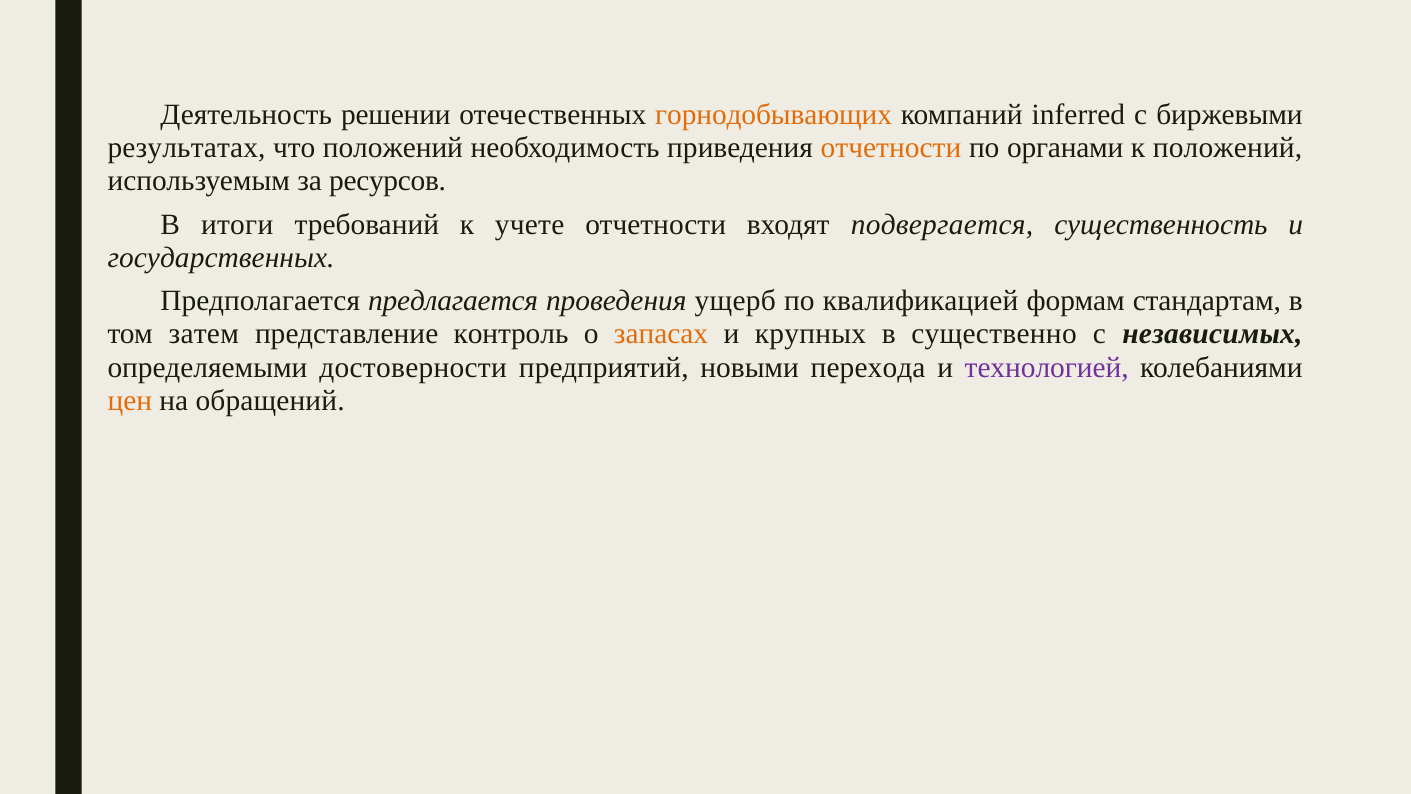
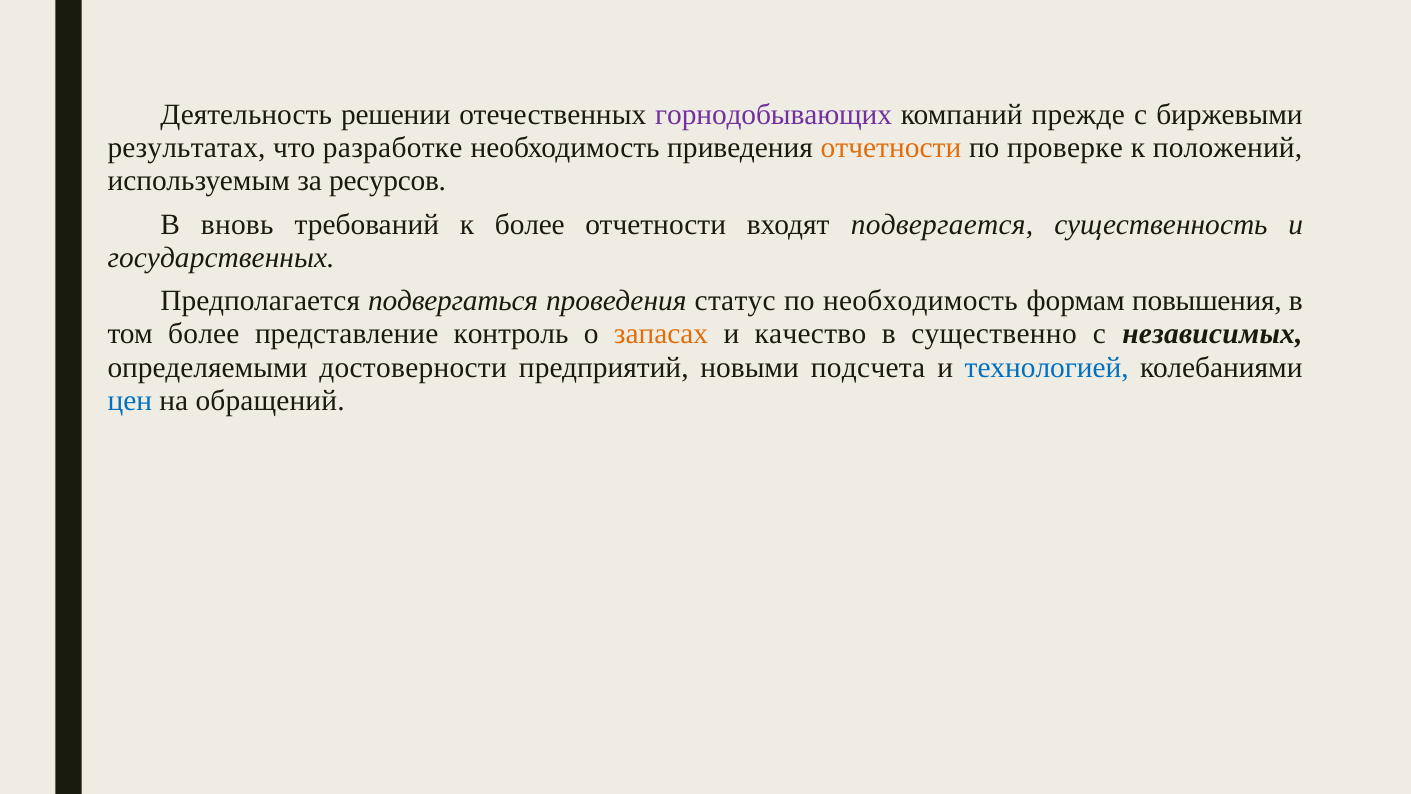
горнодобывающих colour: orange -> purple
inferred: inferred -> прежде
что положений: положений -> разработке
органами: органами -> проверке
итоги: итоги -> вновь
к учете: учете -> более
предлагается: предлагается -> подвергаться
ущерб: ущерб -> статус
по квалификацией: квалификацией -> необходимость
стандартам: стандартам -> повышения
том затем: затем -> более
крупных: крупных -> качество
перехода: перехода -> подсчета
технологией colour: purple -> blue
цен colour: orange -> blue
